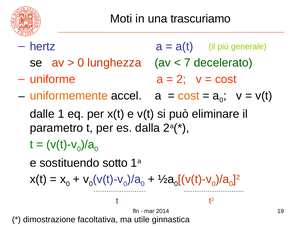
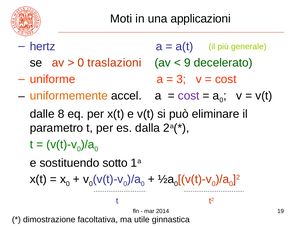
trascuriamo: trascuriamo -> applicazioni
lunghezza: lunghezza -> traslazioni
7: 7 -> 9
2: 2 -> 3
cost at (189, 96) colour: orange -> purple
1: 1 -> 8
